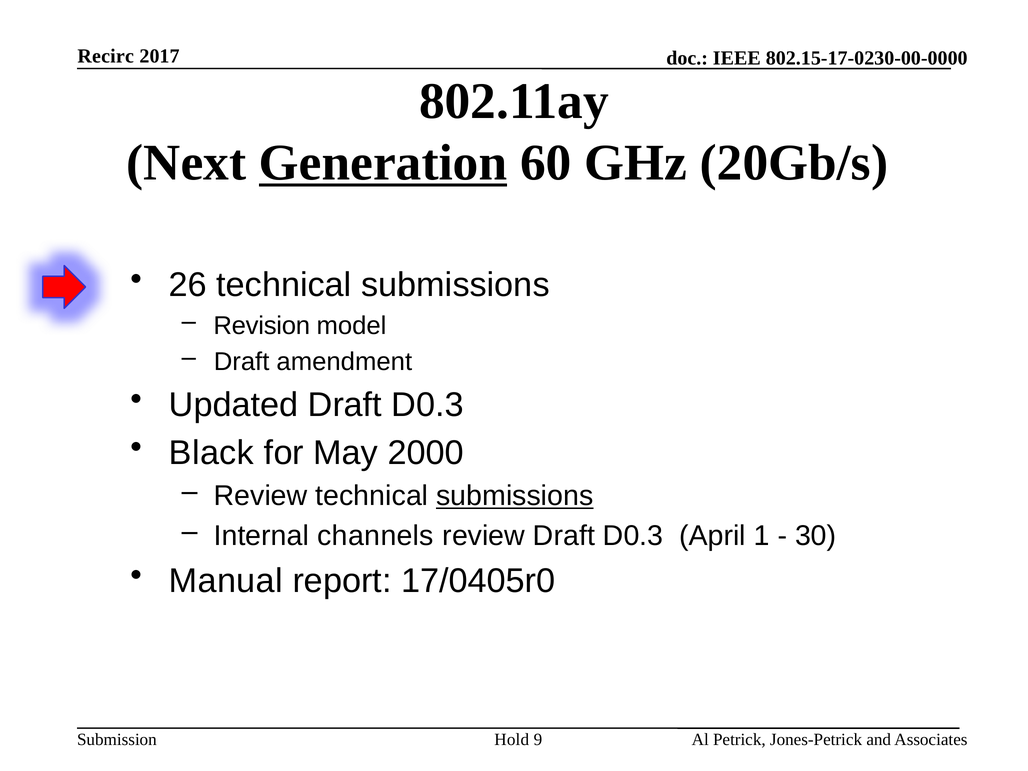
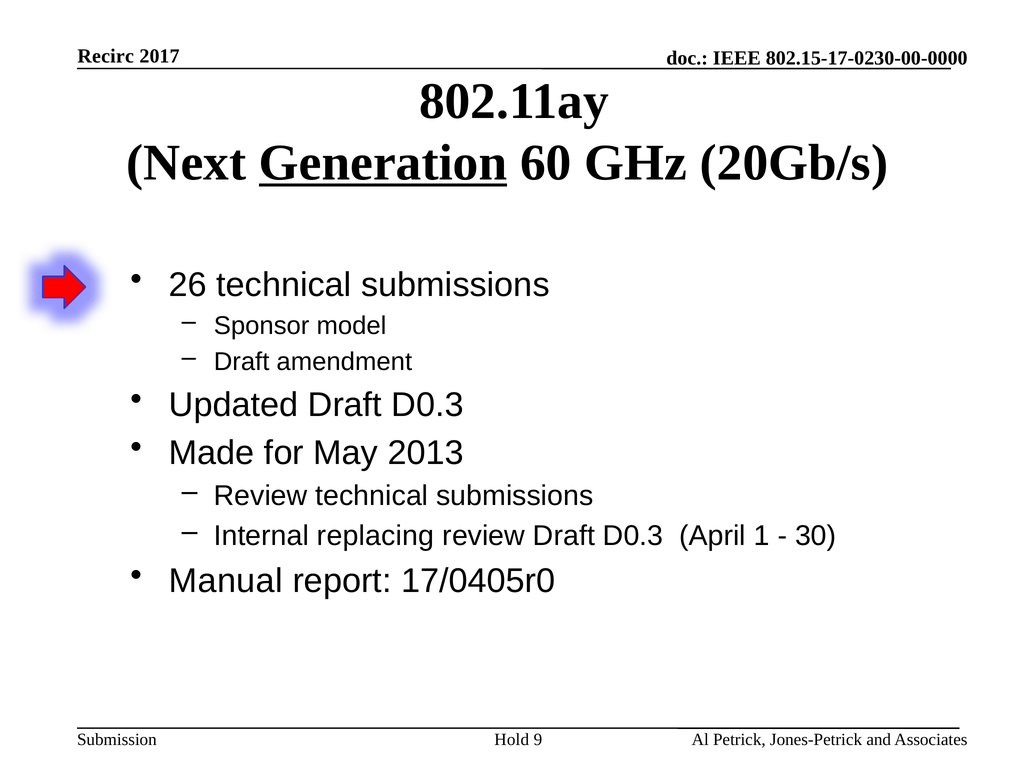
Revision: Revision -> Sponsor
Black: Black -> Made
2000: 2000 -> 2013
submissions at (515, 496) underline: present -> none
channels: channels -> replacing
